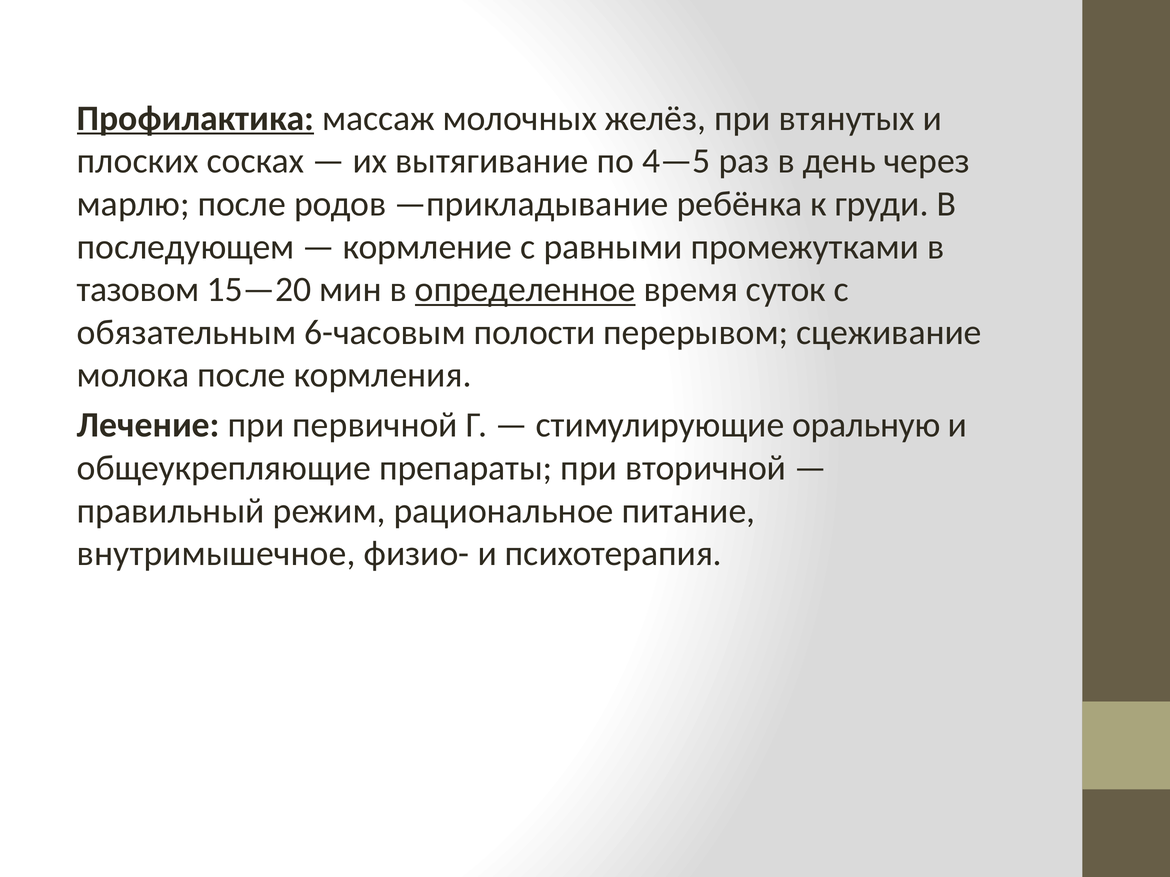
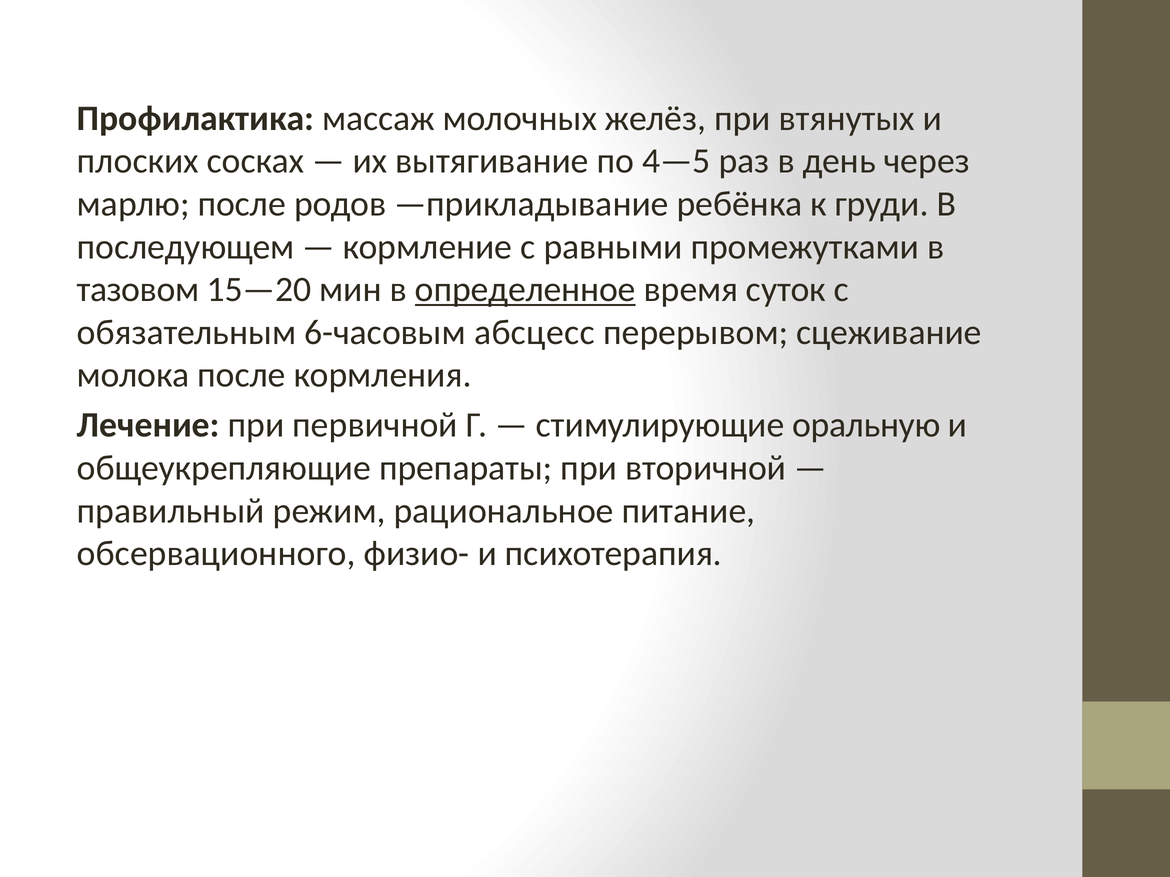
Профилактика underline: present -> none
полости: полости -> абсцесс
внутримышечное: внутримышечное -> обсервационного
